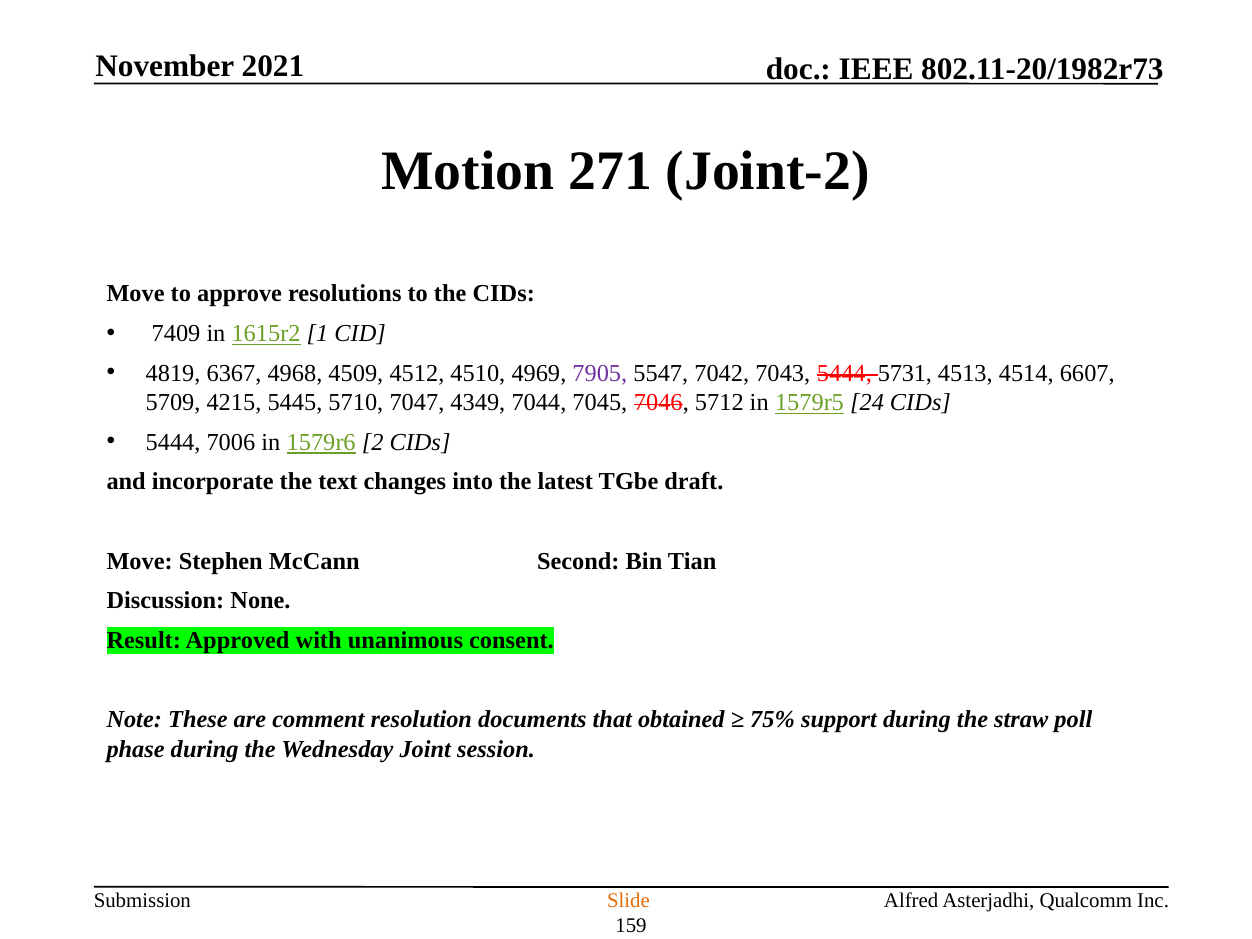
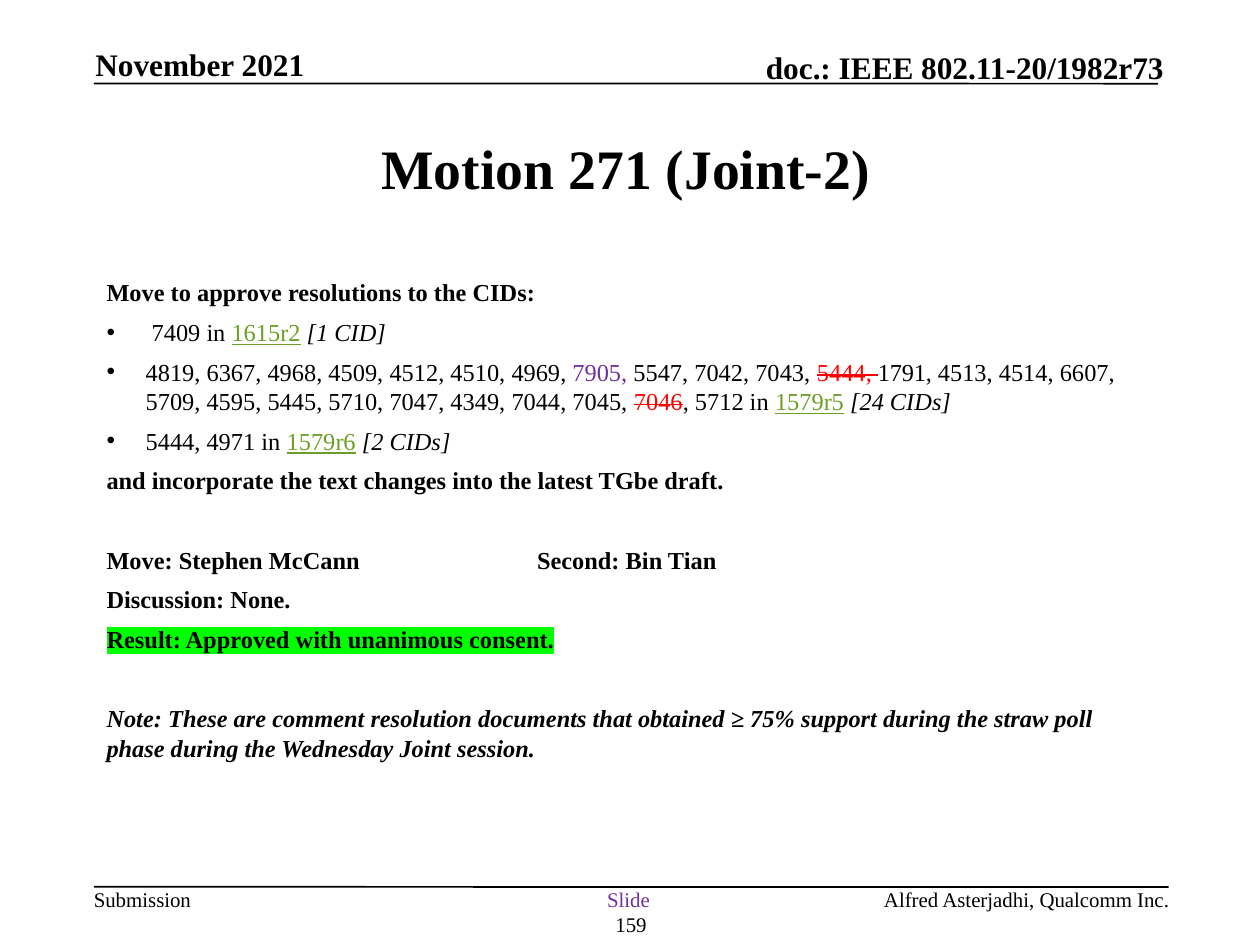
5731: 5731 -> 1791
4215: 4215 -> 4595
7006: 7006 -> 4971
Slide colour: orange -> purple
